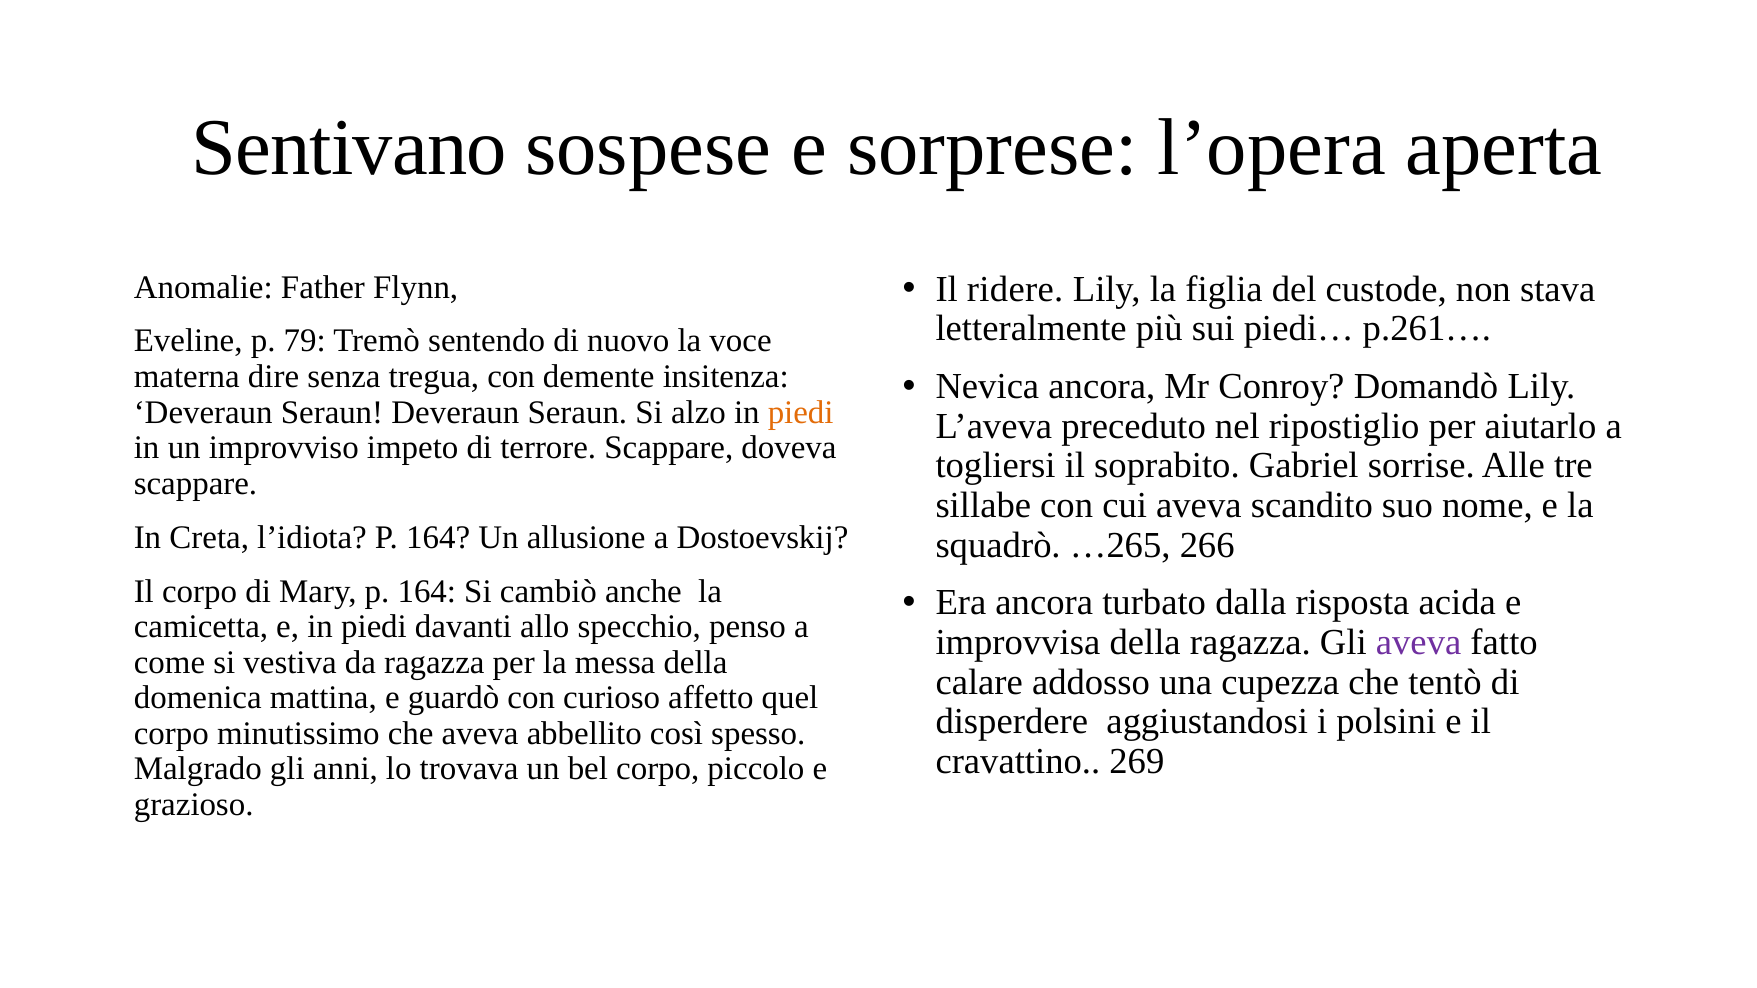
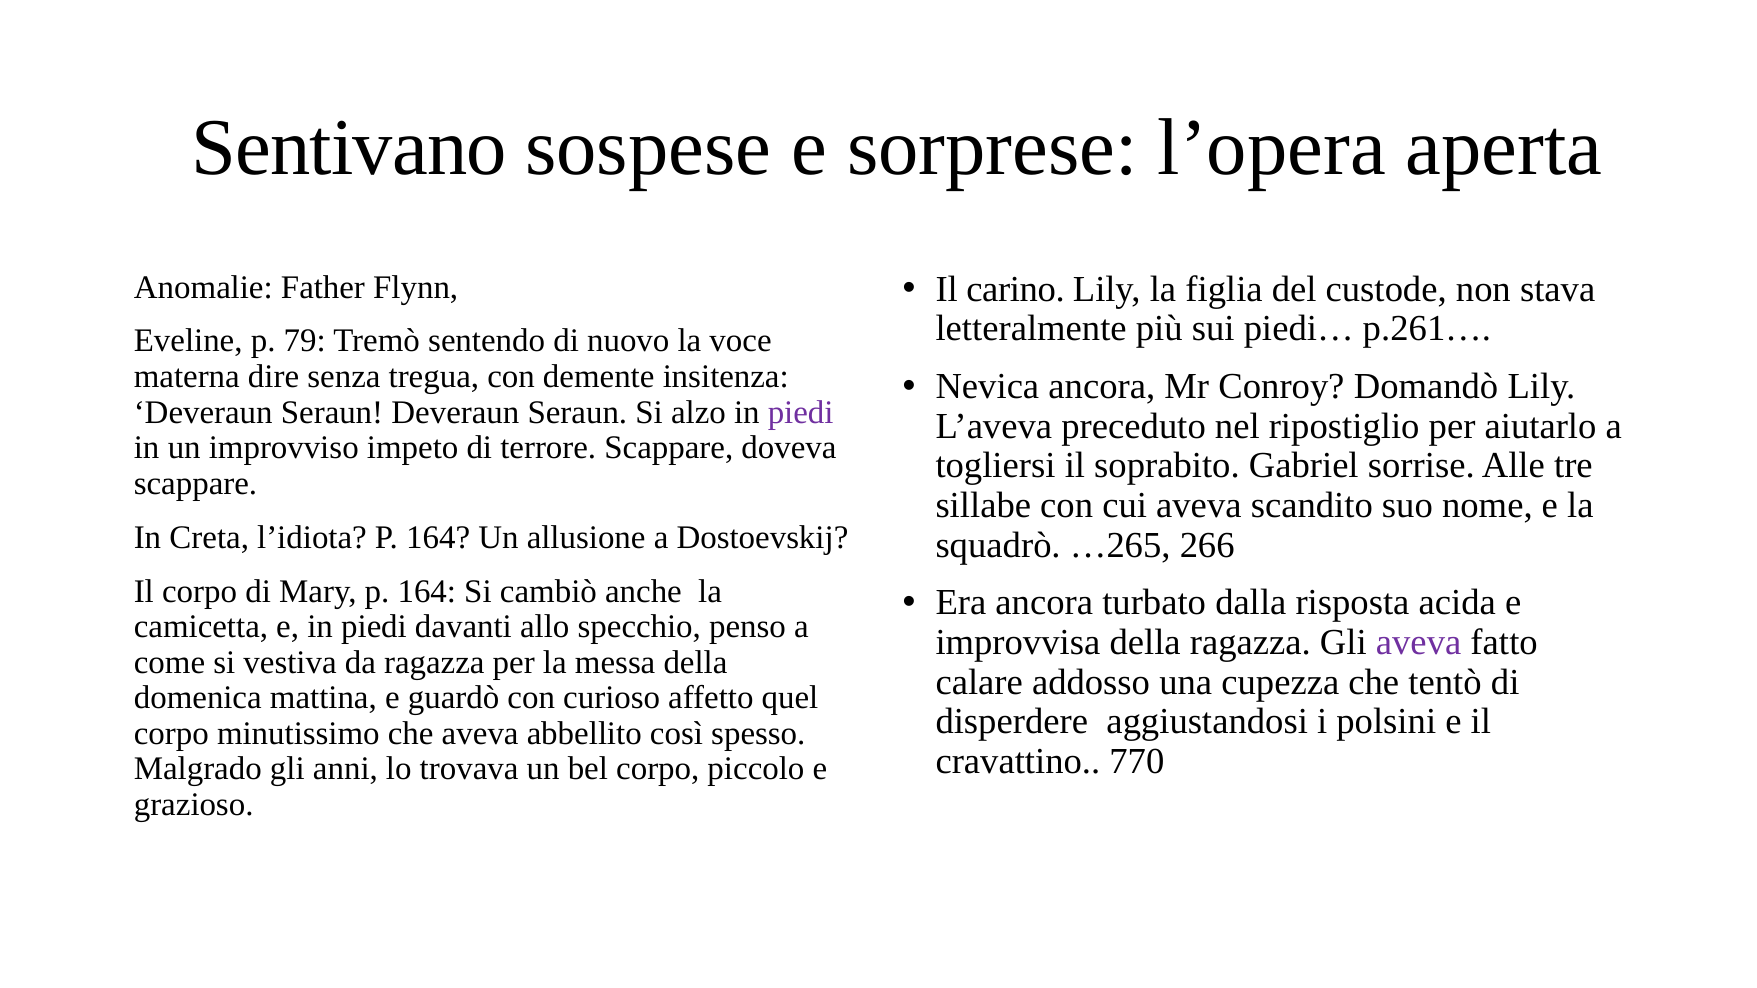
ridere: ridere -> carino
piedi at (801, 412) colour: orange -> purple
269: 269 -> 770
